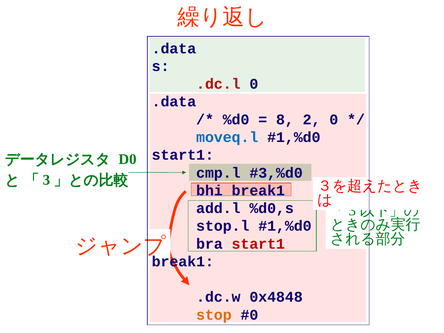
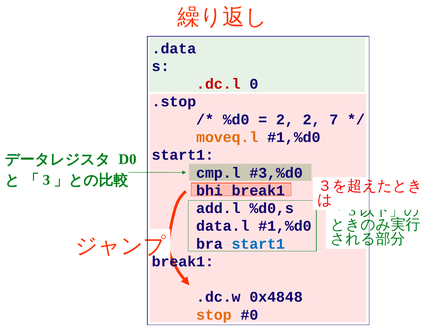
.data at (174, 102): .data -> .stop
8 at (285, 120): 8 -> 2
2 0: 0 -> 7
moveq.l colour: blue -> orange
stop.l: stop.l -> data.l
start1 at (258, 244) colour: red -> blue
